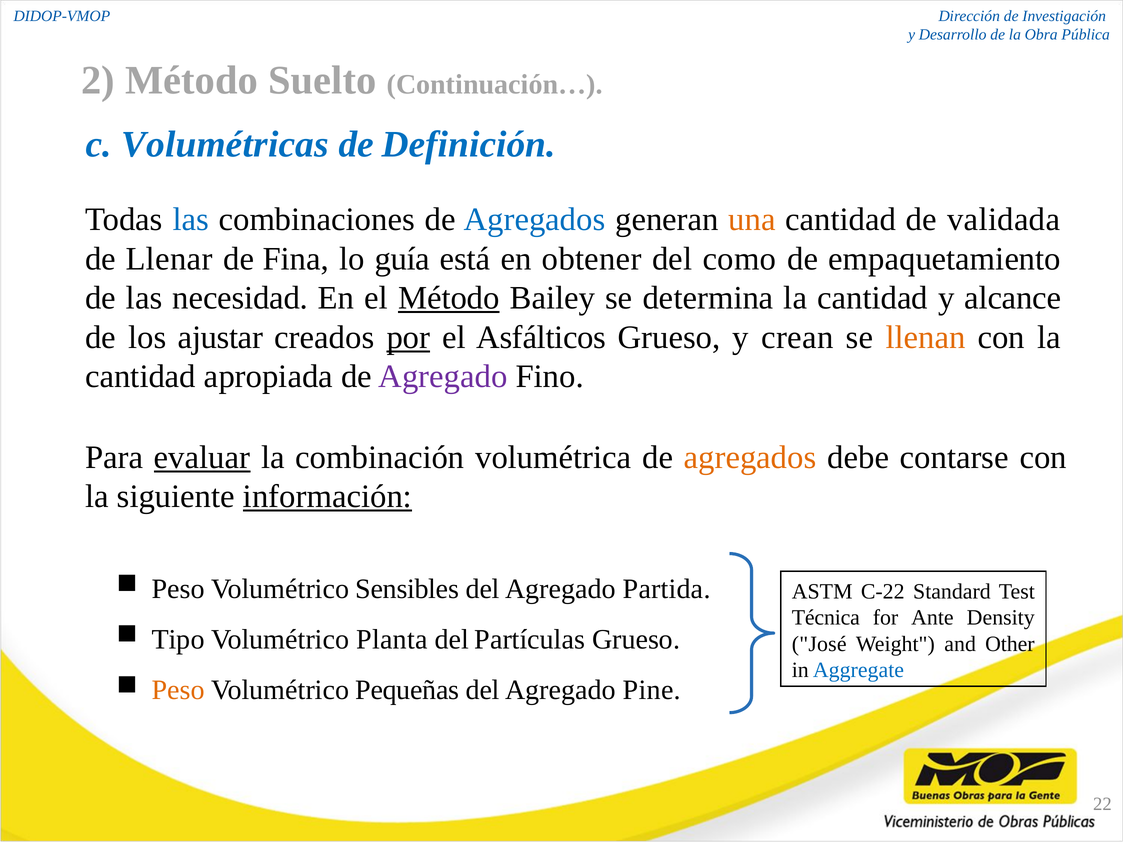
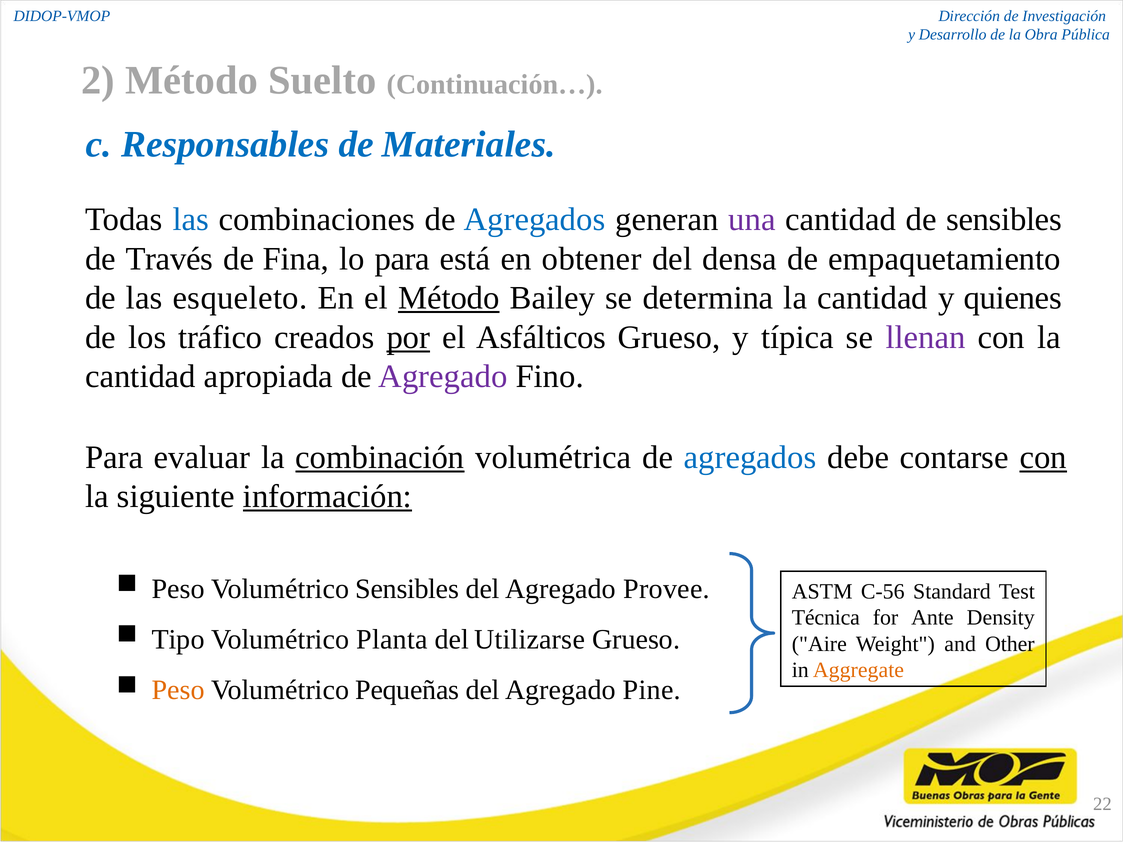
Volumétricas: Volumétricas -> Responsables
Definición: Definición -> Materiales
una colour: orange -> purple
de validada: validada -> sensibles
Llenar: Llenar -> Través
lo guía: guía -> para
como: como -> densa
necesidad: necesidad -> esqueleto
alcance: alcance -> quienes
ajustar: ajustar -> tráfico
crean: crean -> típica
llenan colour: orange -> purple
evaluar underline: present -> none
combinación underline: none -> present
agregados at (750, 457) colour: orange -> blue
con at (1043, 457) underline: none -> present
Partida: Partida -> Provee
C-22: C-22 -> C-56
Partículas: Partículas -> Utilizarse
José: José -> Aire
Aggregate colour: blue -> orange
